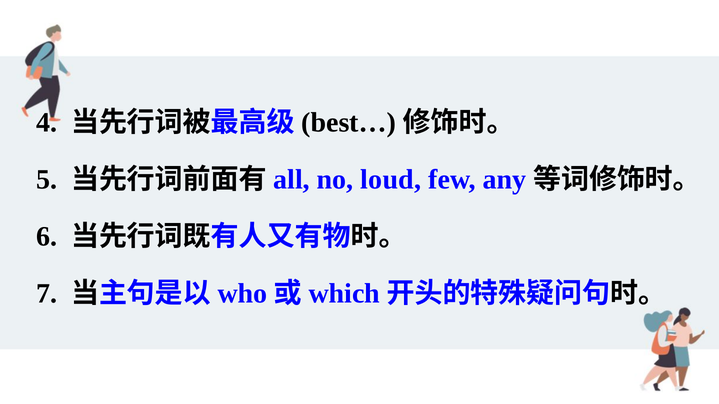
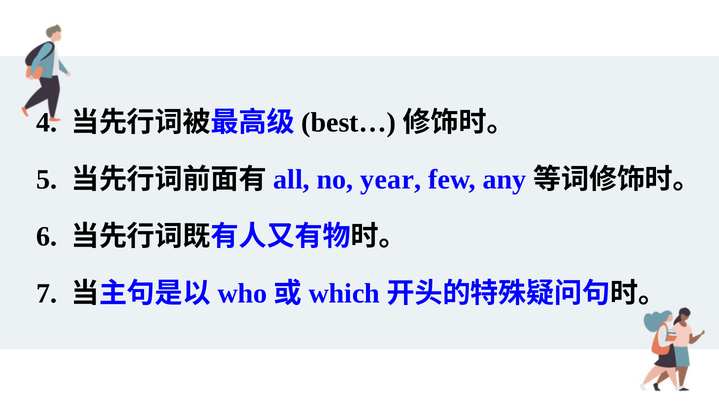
loud: loud -> year
